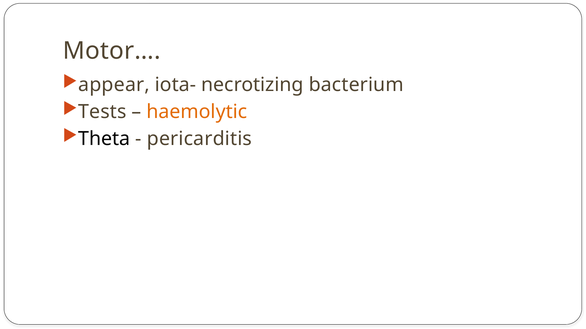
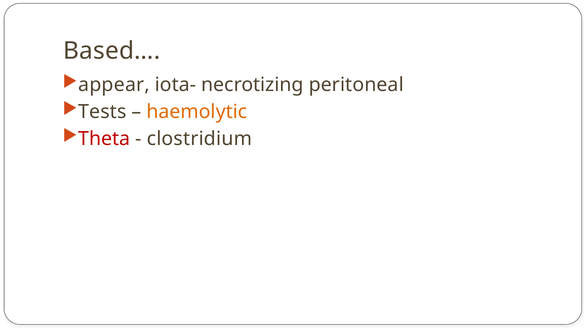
Motor…: Motor… -> Based…
bacterium: bacterium -> peritoneal
Theta colour: black -> red
pericarditis: pericarditis -> clostridium
